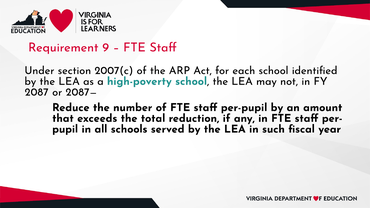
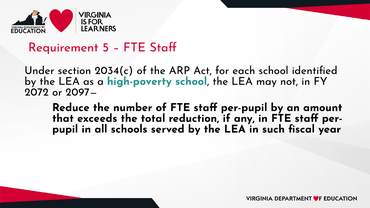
9: 9 -> 5
2007(c: 2007(c -> 2034(c
2087: 2087 -> 2072
2087—: 2087— -> 2097—
